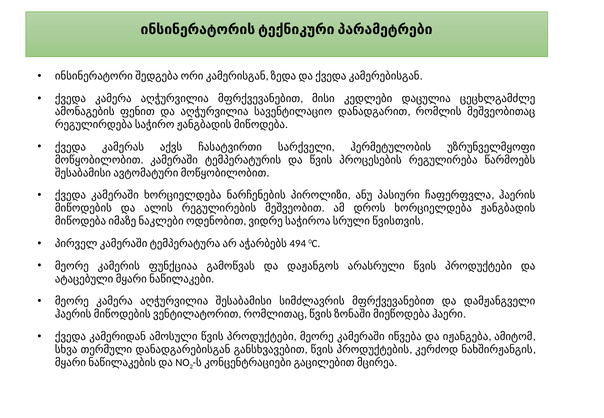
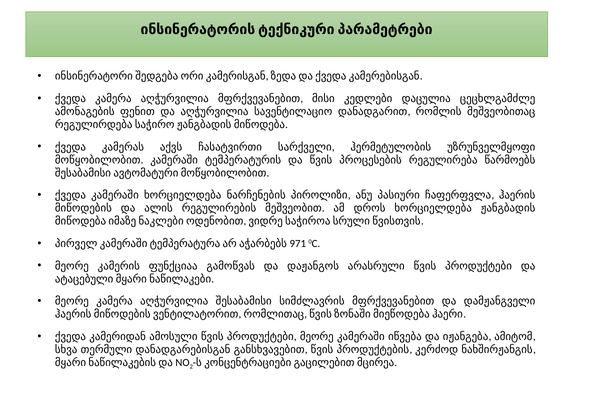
494: 494 -> 971
